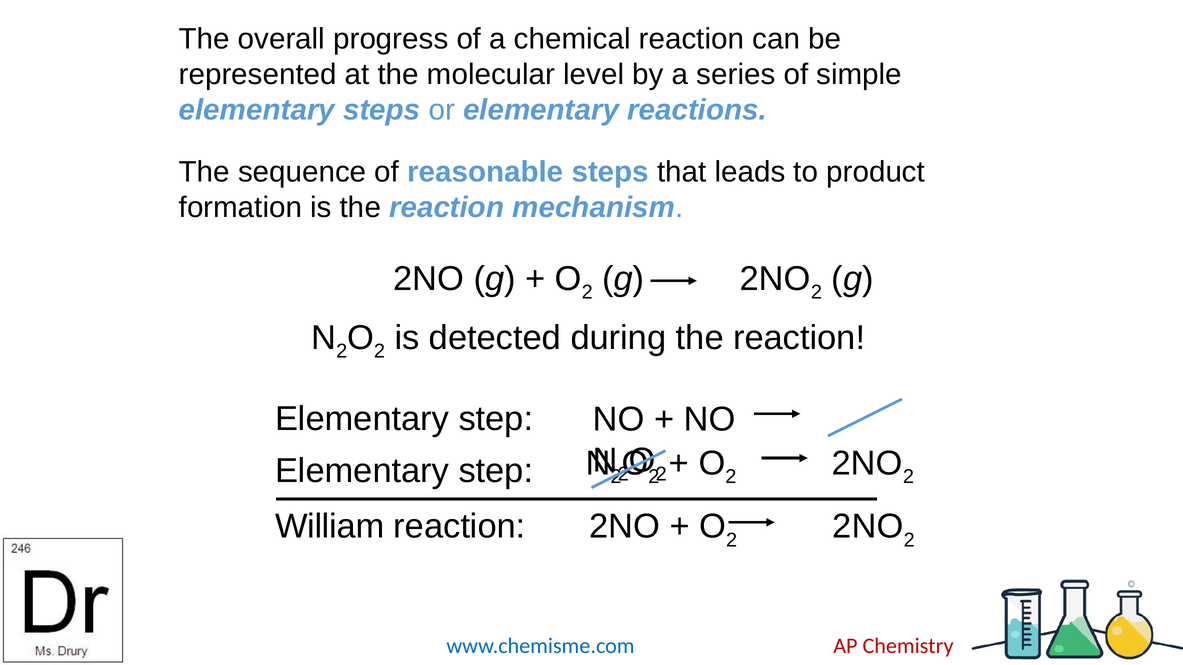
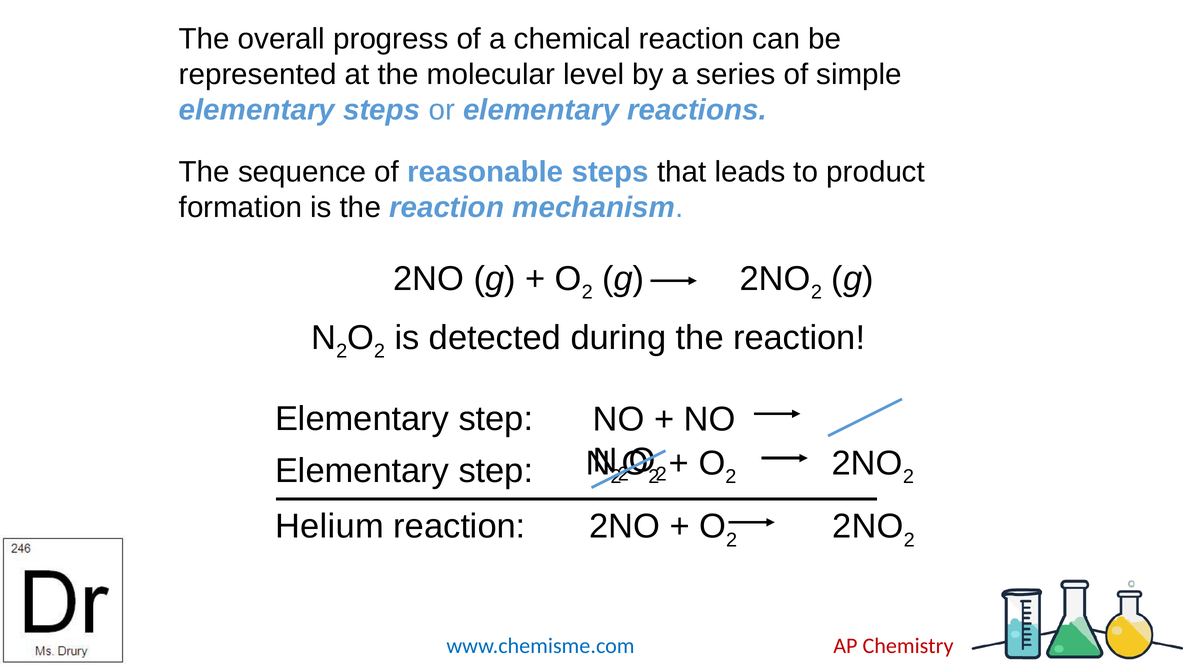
William: William -> Helium
